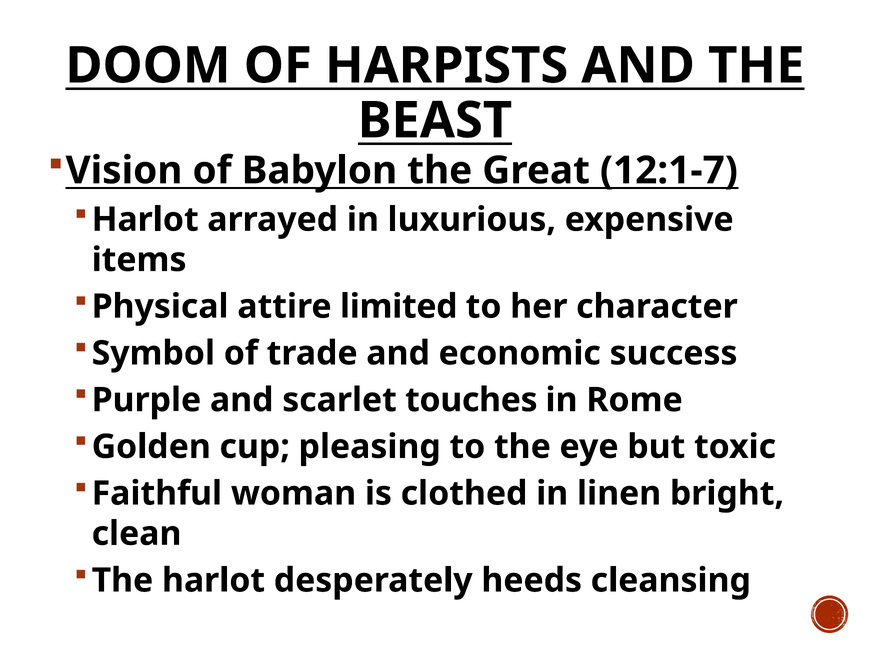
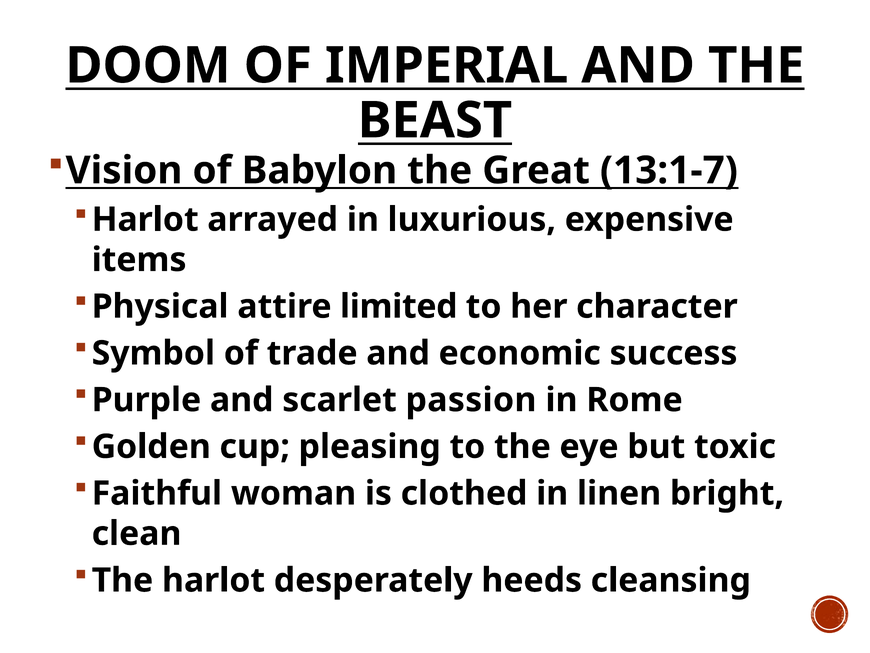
HARPISTS: HARPISTS -> IMPERIAL
12:1-7: 12:1-7 -> 13:1-7
touches: touches -> passion
